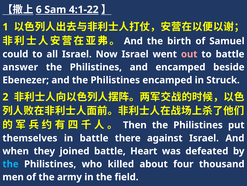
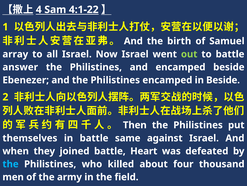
6: 6 -> 4
could: could -> array
out colour: pink -> light green
in Struck: Struck -> Beside
there: there -> same
